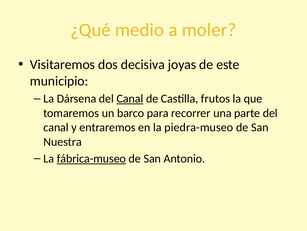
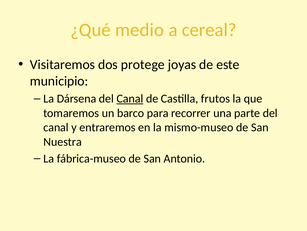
moler: moler -> cereal
decisiva: decisiva -> protege
piedra-museo: piedra-museo -> mismo-museo
fábrica-museo underline: present -> none
